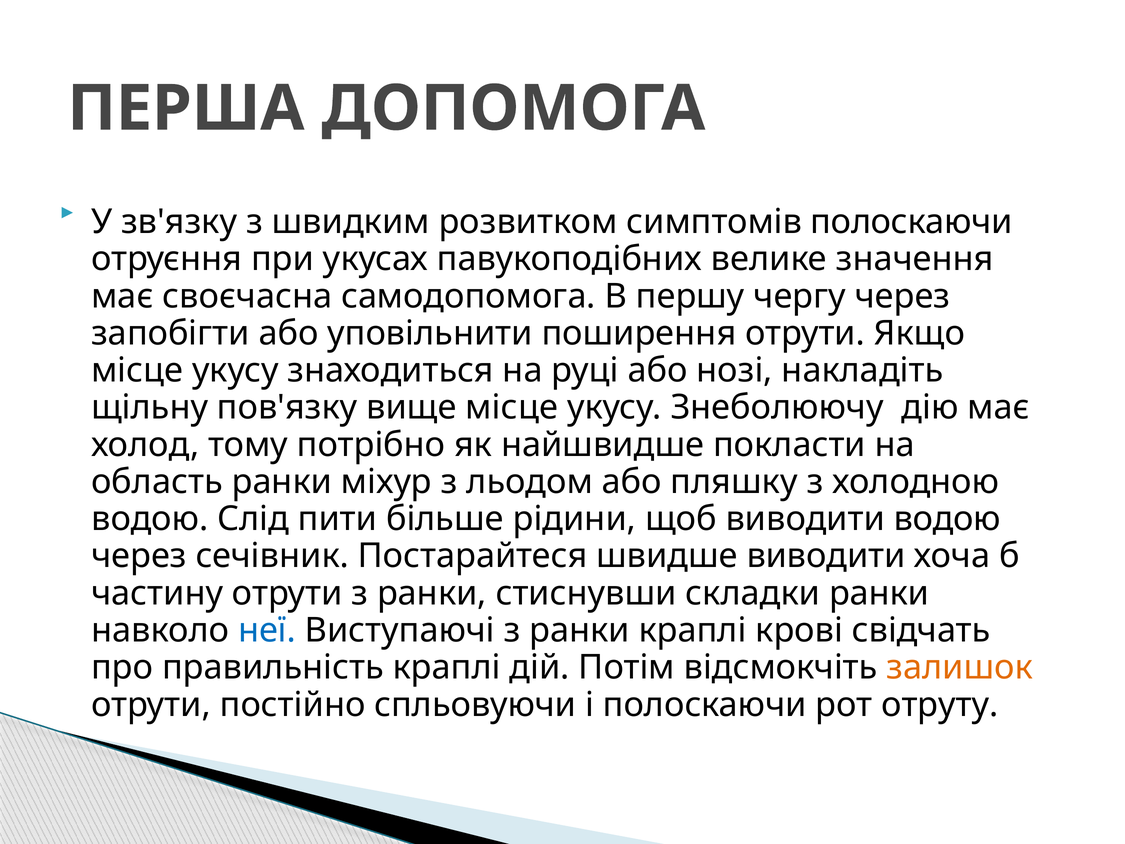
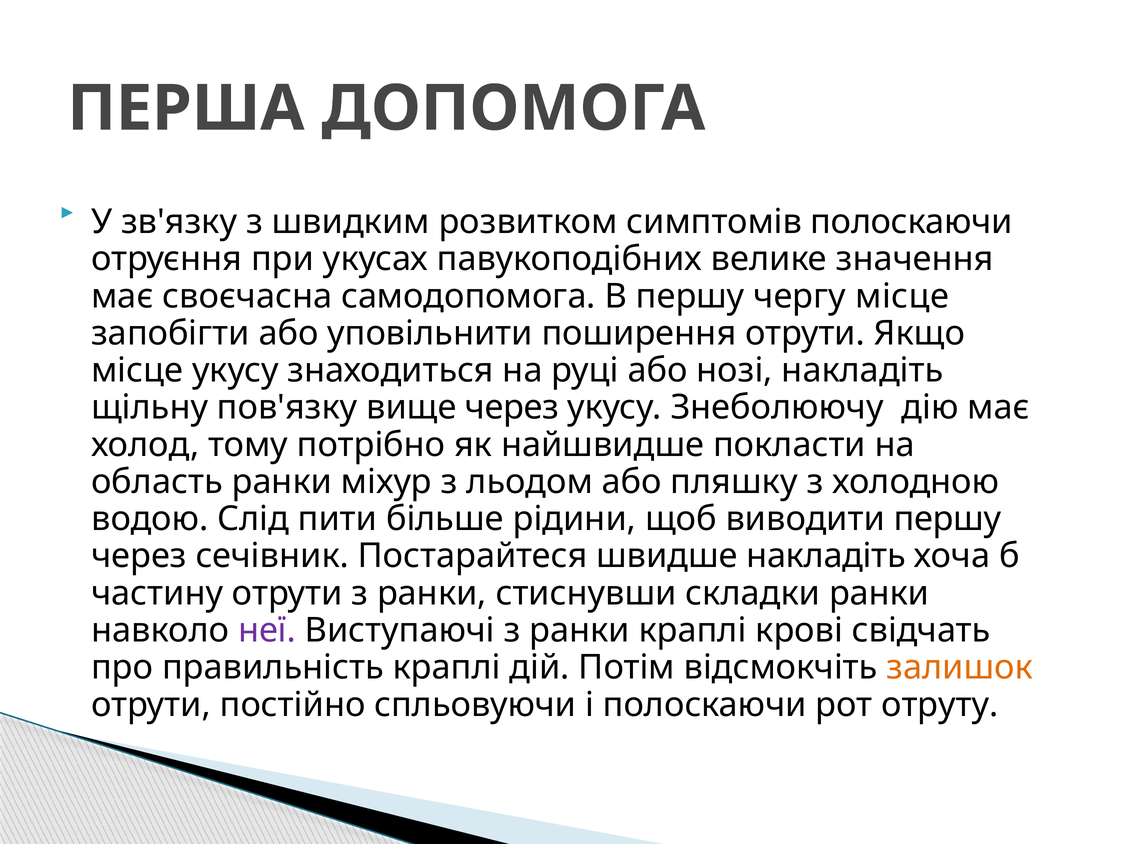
чергу через: через -> місце
вище місце: місце -> через
виводити водою: водою -> першу
швидше виводити: виводити -> накладіть
неї colour: blue -> purple
